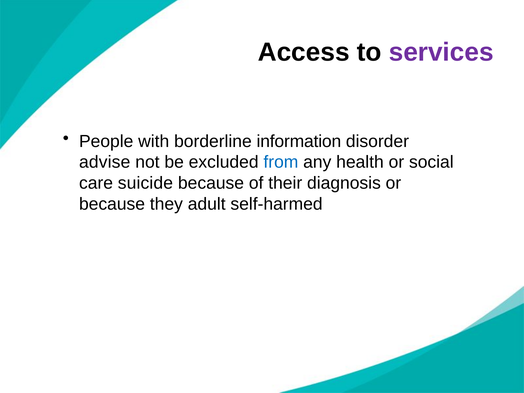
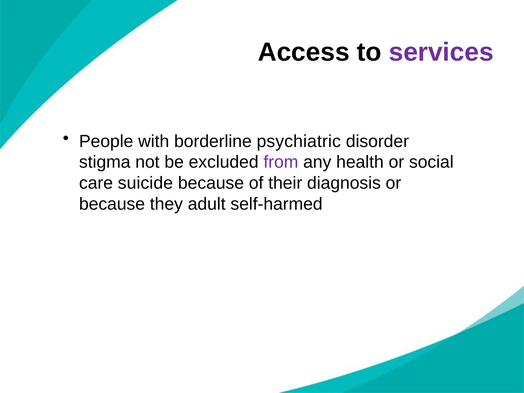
information: information -> psychiatric
advise: advise -> stigma
from colour: blue -> purple
